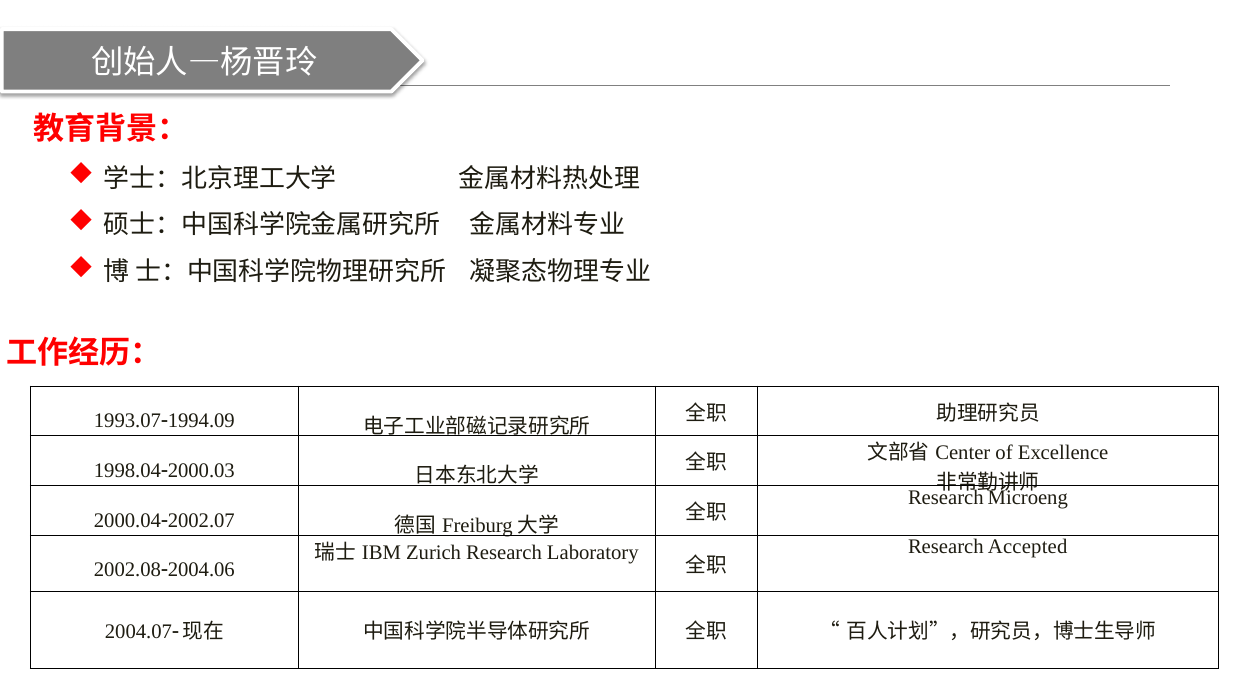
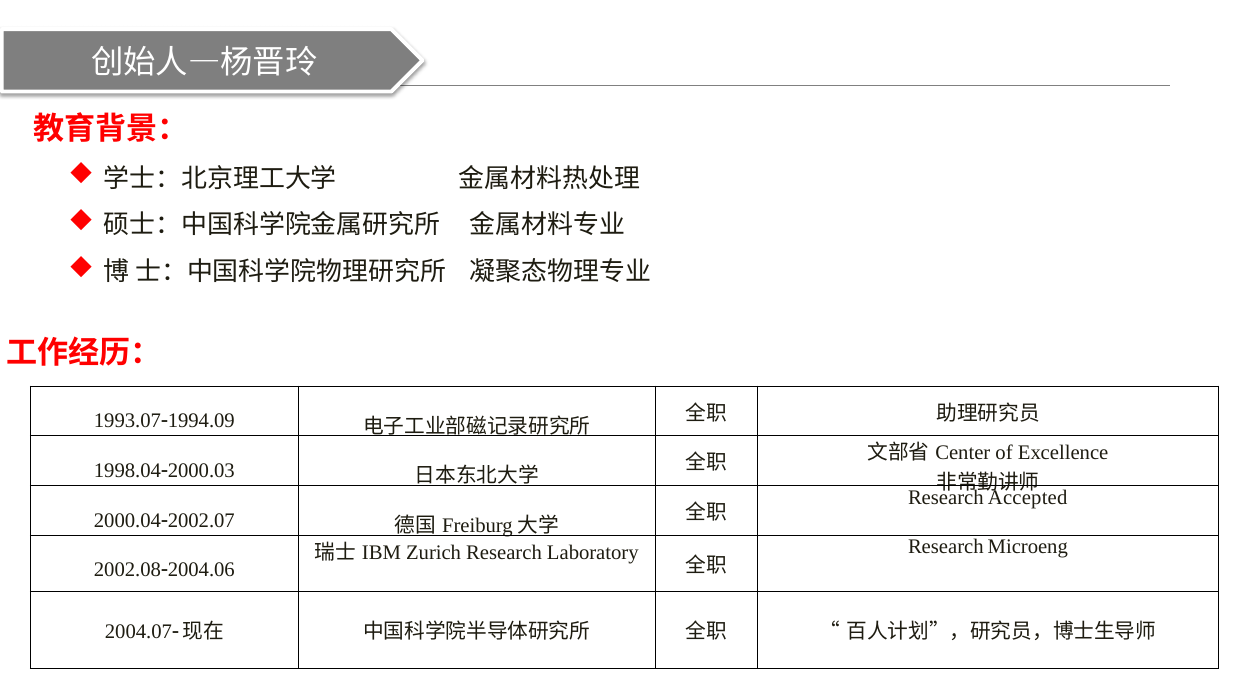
Microeng: Microeng -> Accepted
Accepted: Accepted -> Microeng
